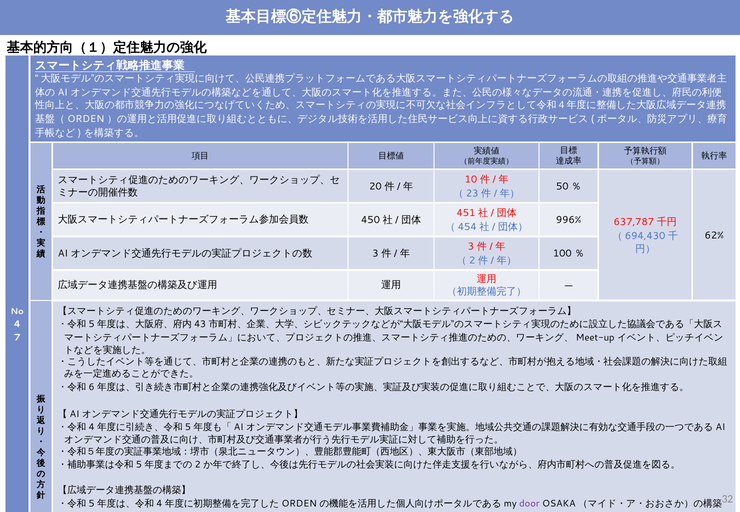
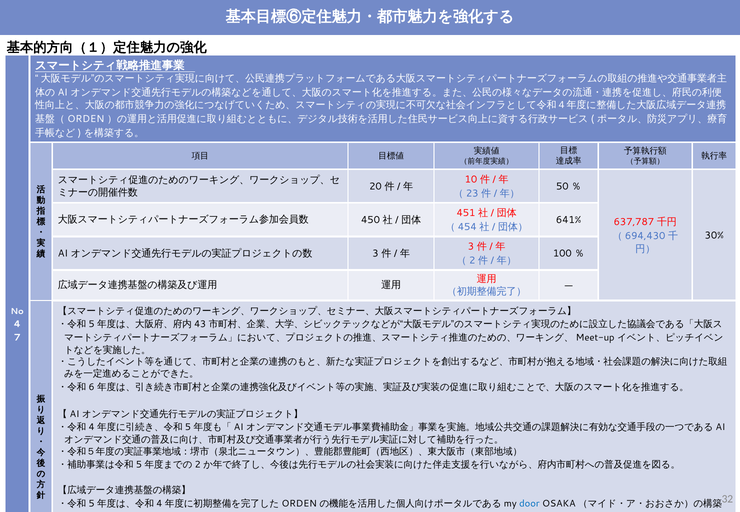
996%: 996% -> 641%
62%: 62% -> 30%
door at (529, 504) colour: purple -> blue
